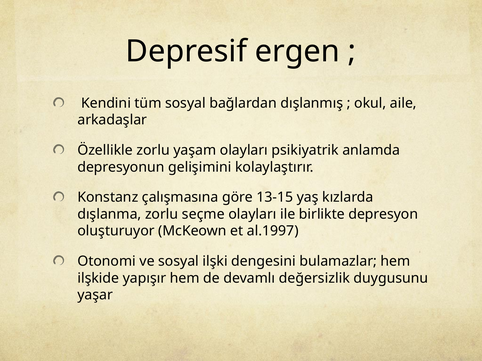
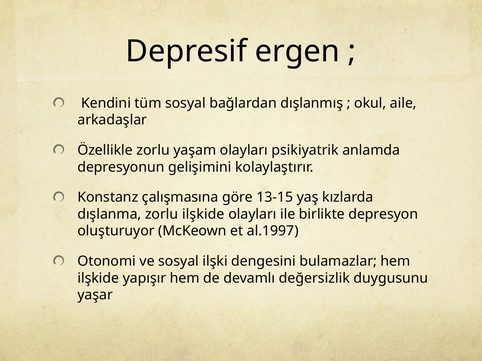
zorlu seçme: seçme -> ilşkide
